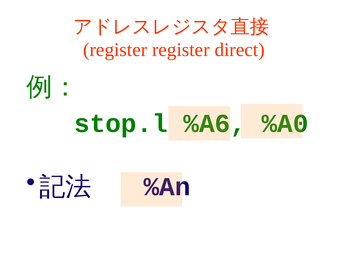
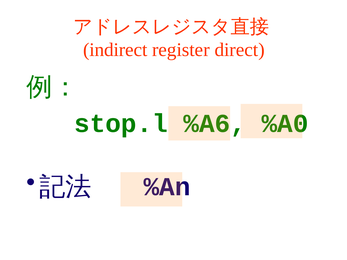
register at (115, 50): register -> indirect
